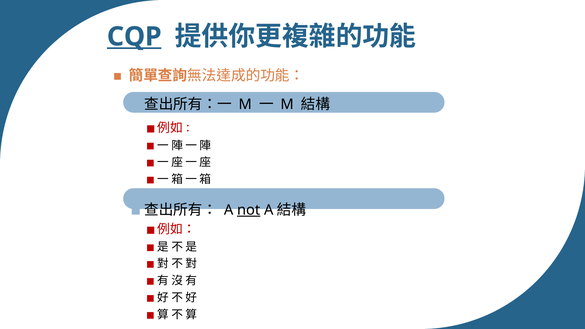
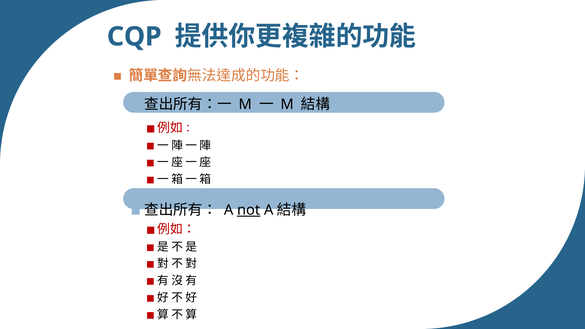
CQP underline: present -> none
